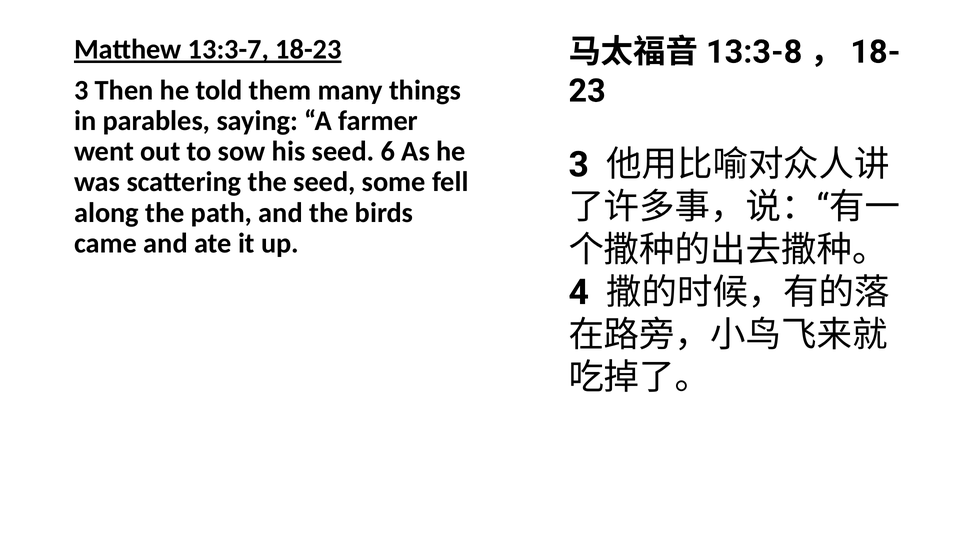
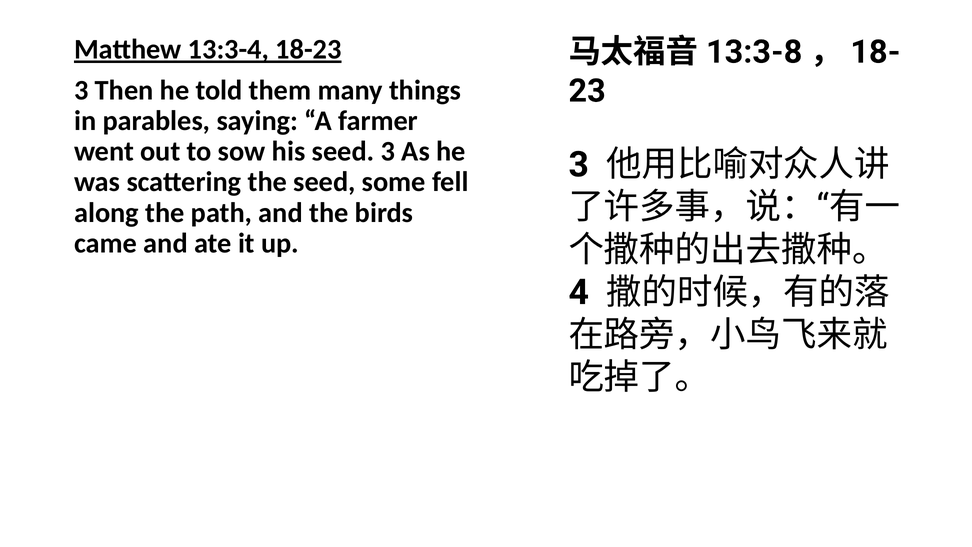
13:3-7: 13:3-7 -> 13:3-4
seed 6: 6 -> 3
